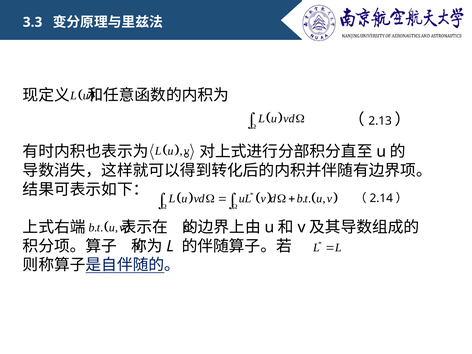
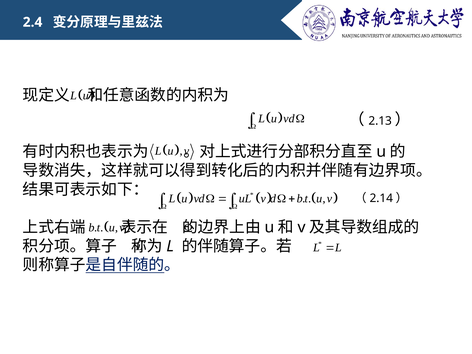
3.3: 3.3 -> 2.4
